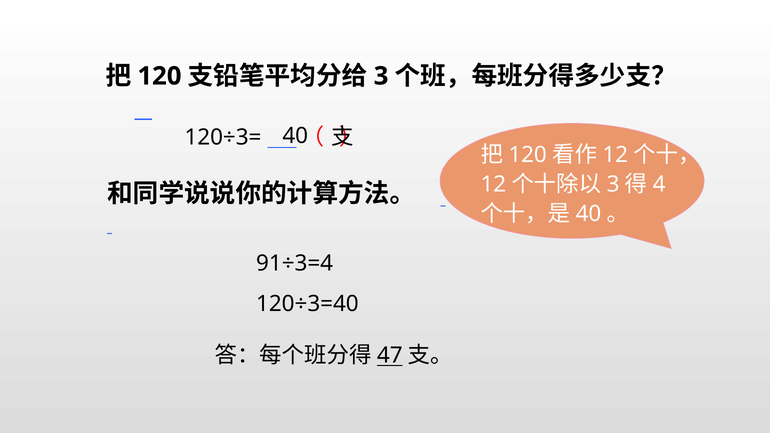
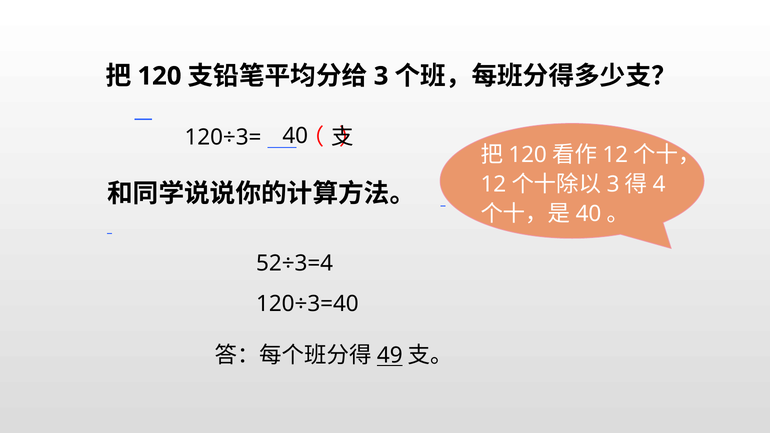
91÷3=4: 91÷3=4 -> 52÷3=4
47: 47 -> 49
